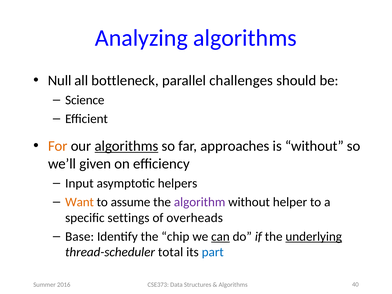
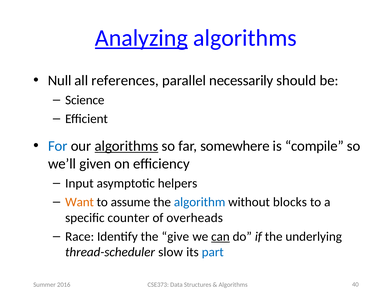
Analyzing underline: none -> present
bottleneck: bottleneck -> references
challenges: challenges -> necessarily
For colour: orange -> blue
approaches: approaches -> somewhere
is without: without -> compile
algorithm colour: purple -> blue
helper: helper -> blocks
settings: settings -> counter
Base: Base -> Race
chip: chip -> give
underlying underline: present -> none
total: total -> slow
